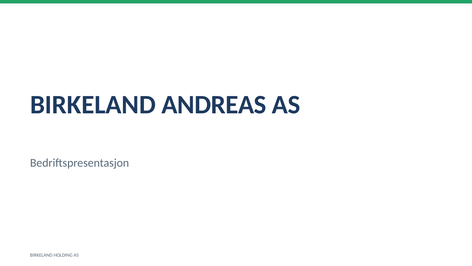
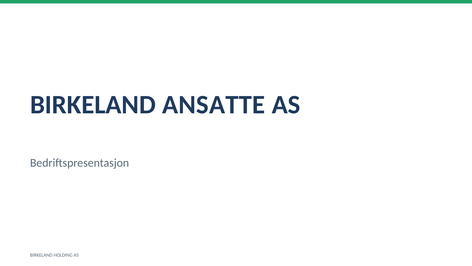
ANDREAS: ANDREAS -> ANSATTE
